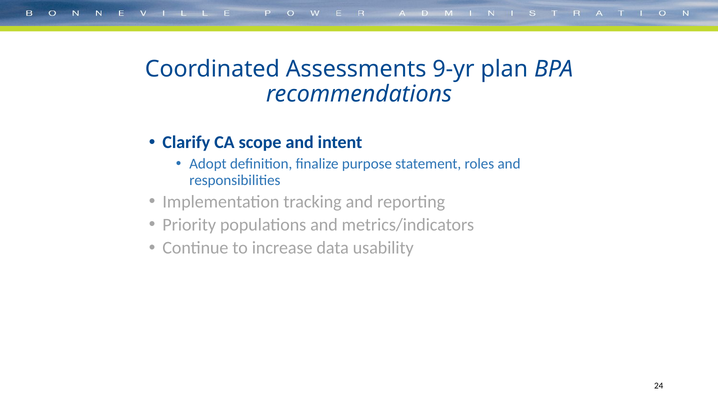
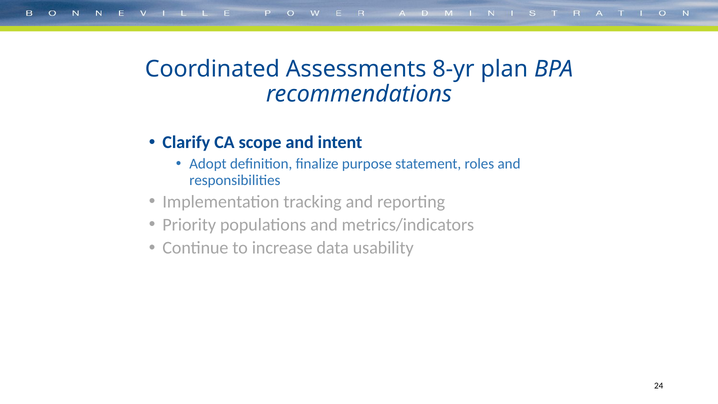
9-yr: 9-yr -> 8-yr
